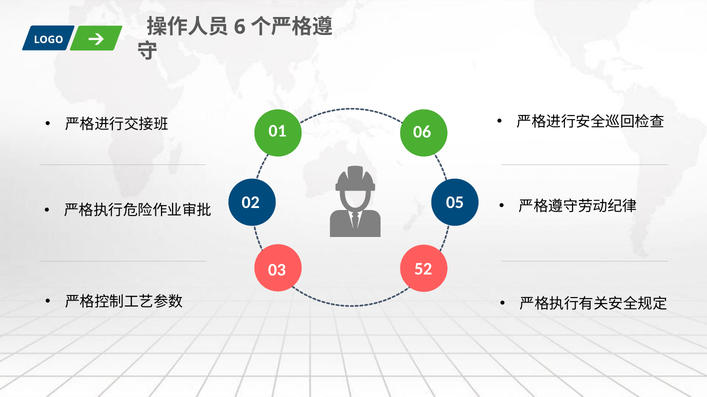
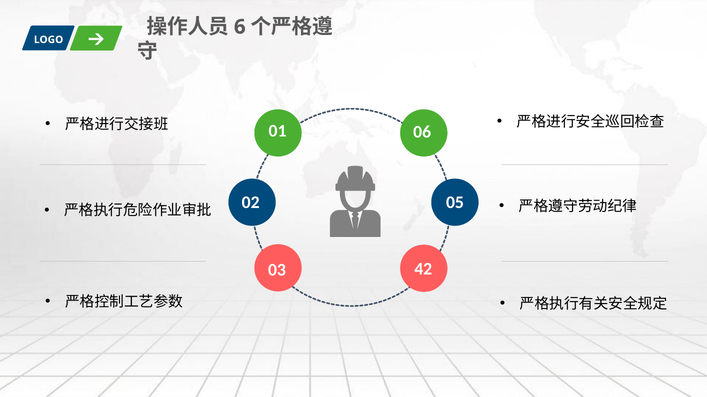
52: 52 -> 42
